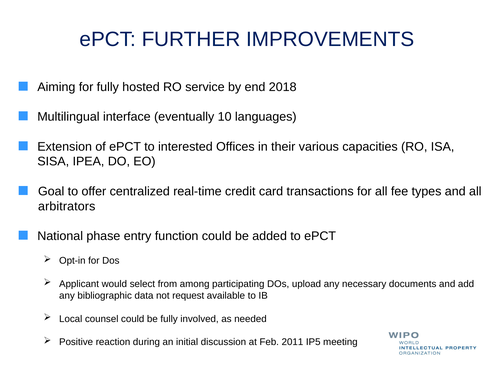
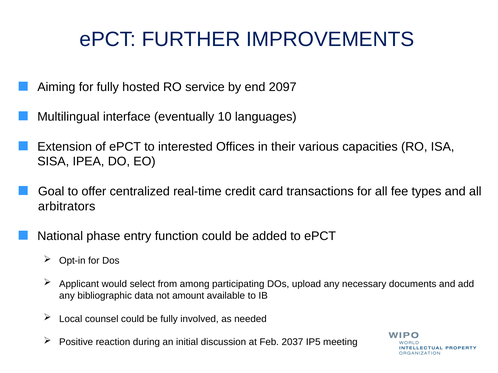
2018: 2018 -> 2097
request: request -> amount
2011: 2011 -> 2037
